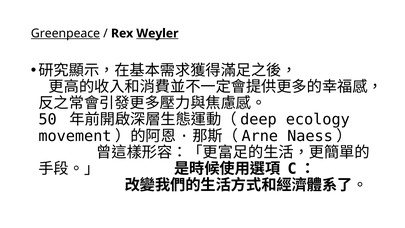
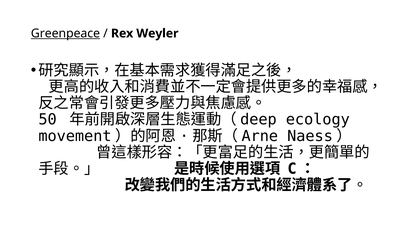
Weyler underline: present -> none
